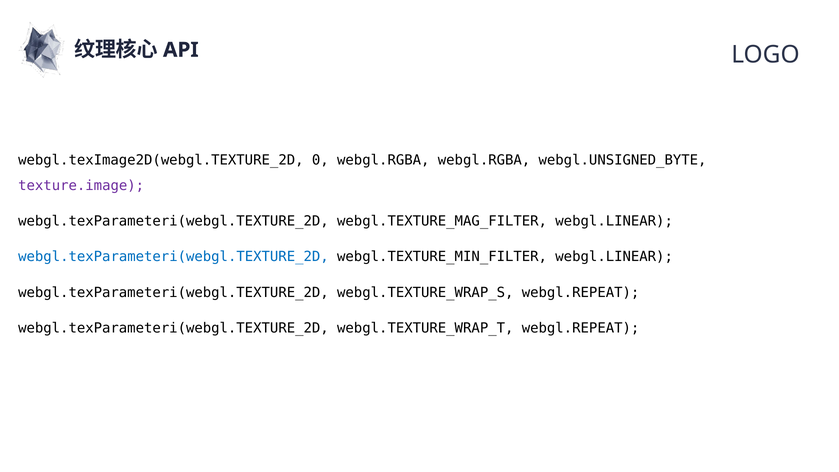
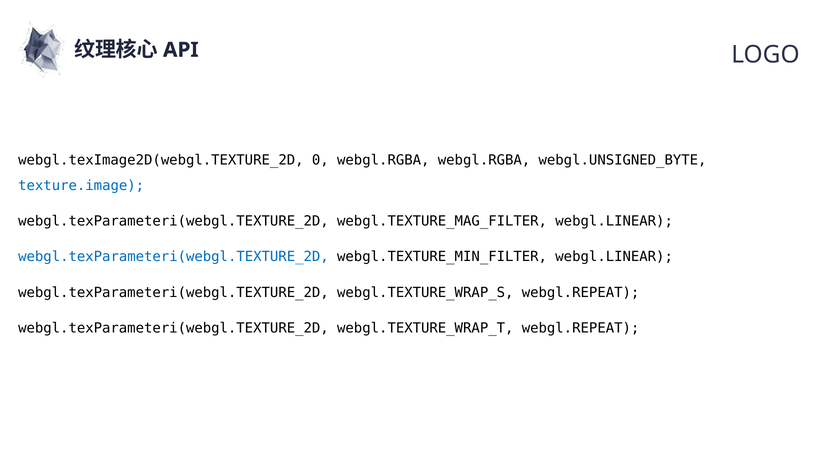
texture.image colour: purple -> blue
